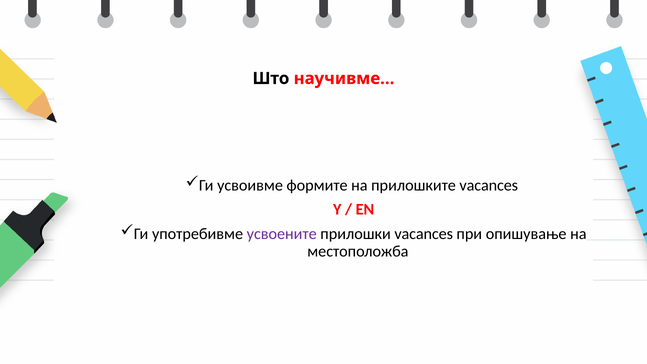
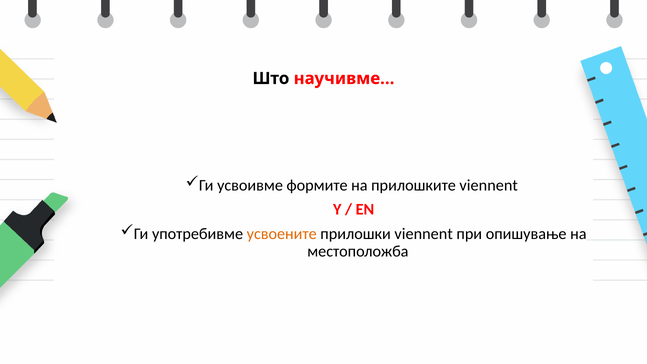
прилошките vacances: vacances -> viennent
усвоените colour: purple -> orange
прилошки vacances: vacances -> viennent
